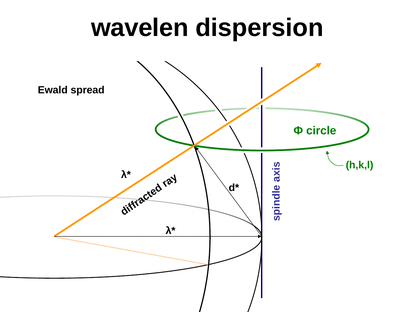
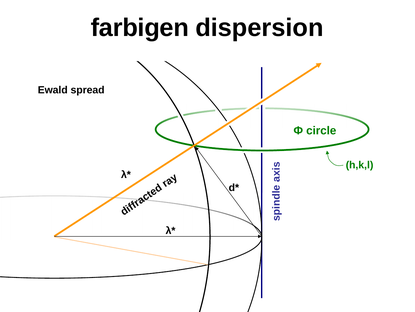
wavelen: wavelen -> farbigen
